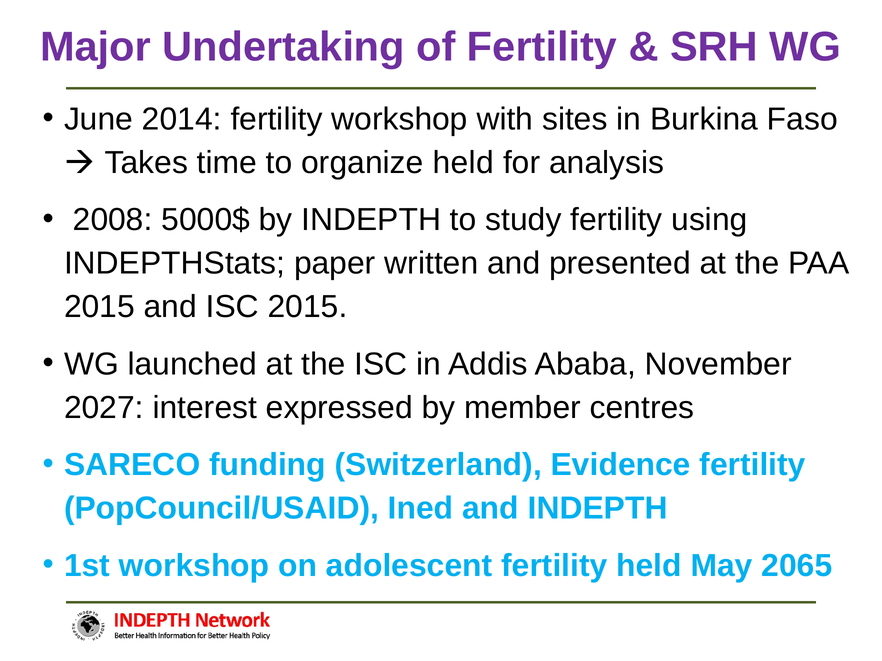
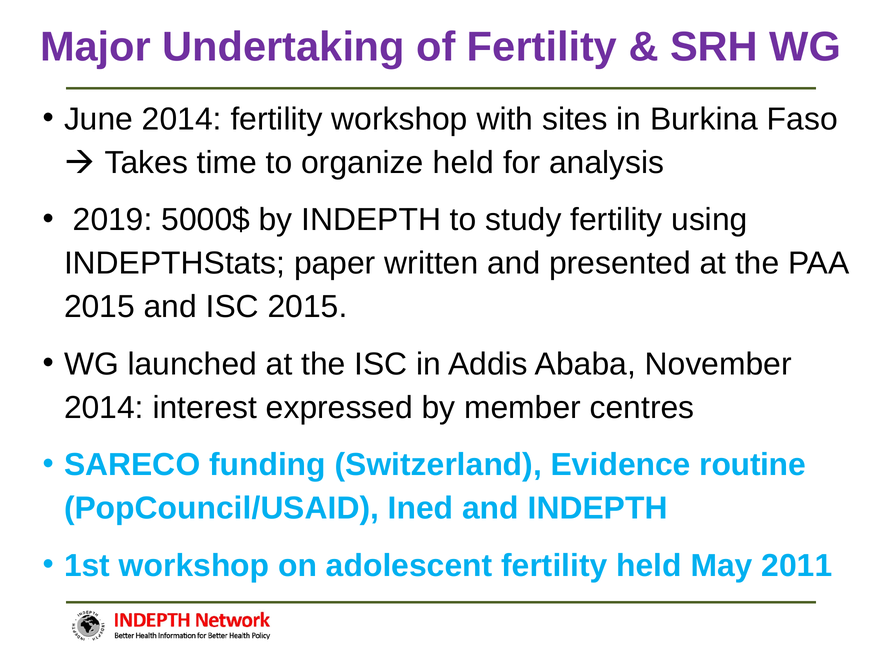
2008: 2008 -> 2019
2027 at (104, 408): 2027 -> 2014
Evidence fertility: fertility -> routine
2065: 2065 -> 2011
